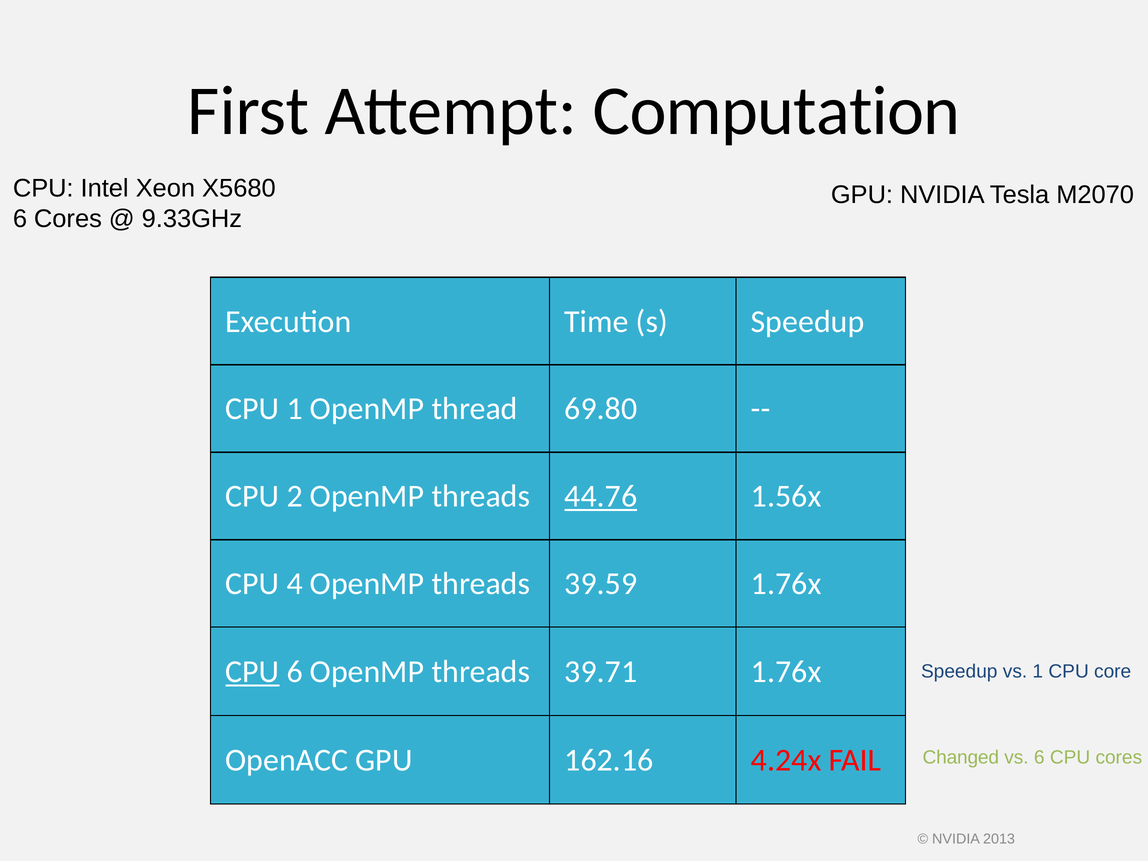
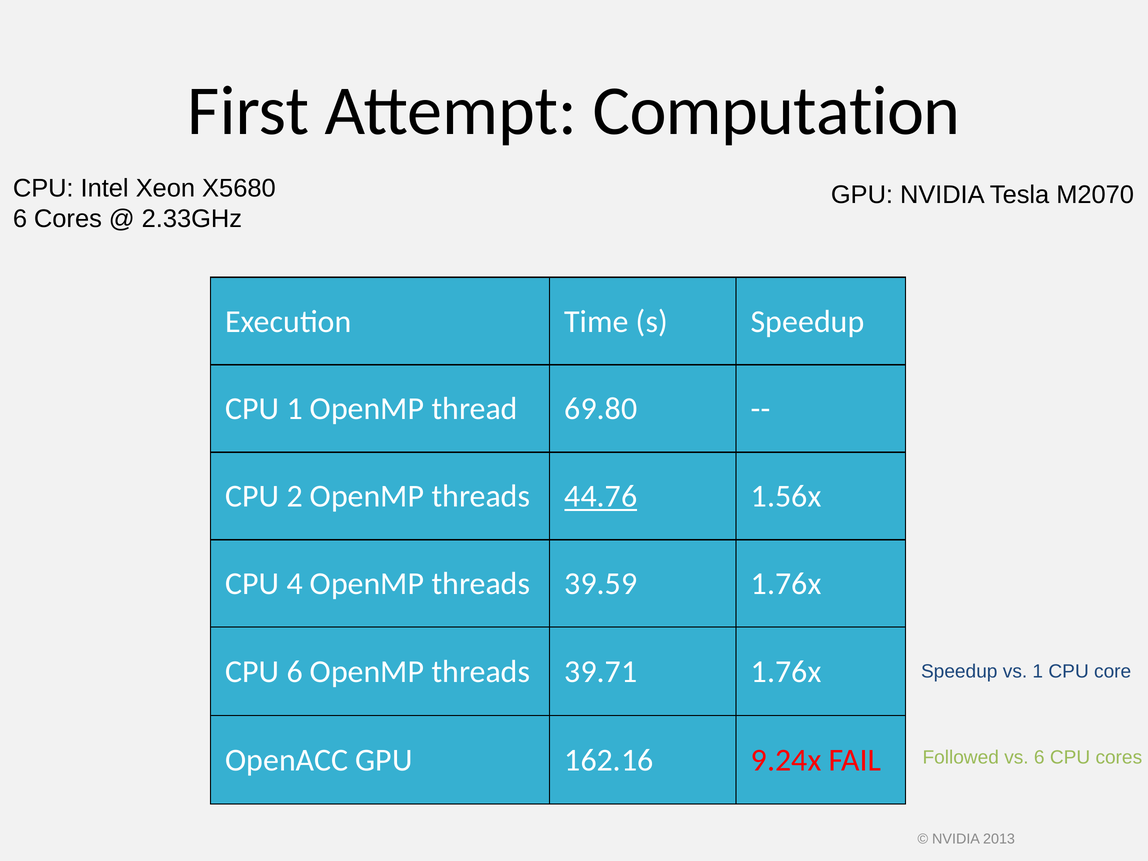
9.33GHz: 9.33GHz -> 2.33GHz
CPU at (252, 672) underline: present -> none
4.24x: 4.24x -> 9.24x
Changed: Changed -> Followed
